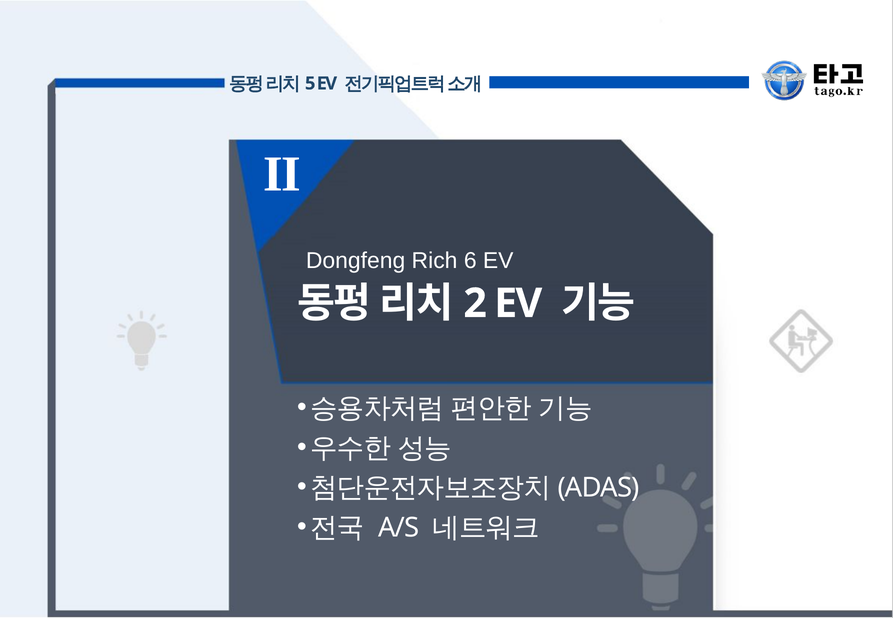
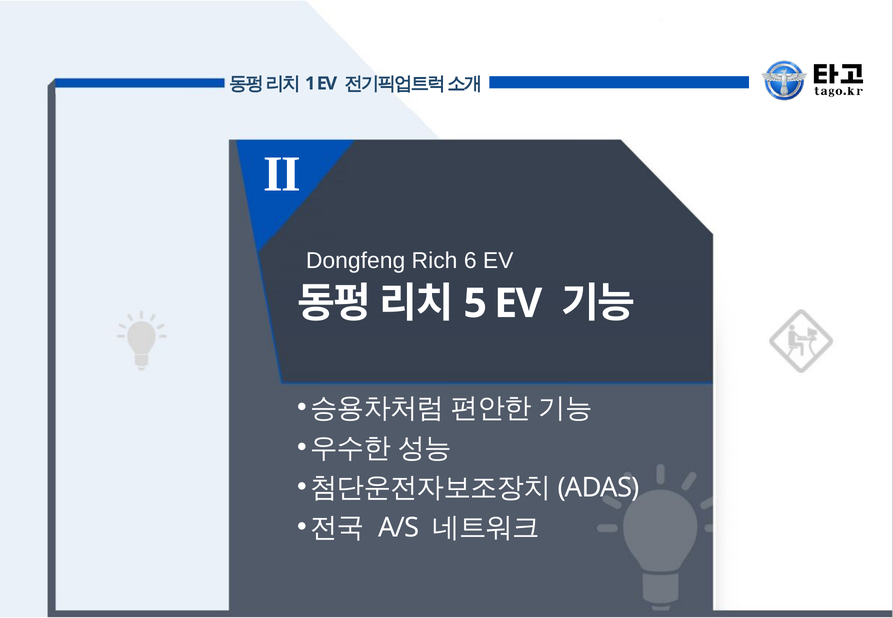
5: 5 -> 1
2: 2 -> 5
